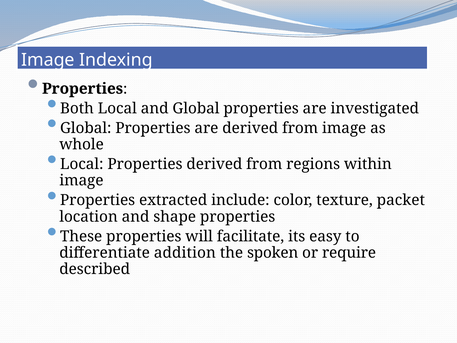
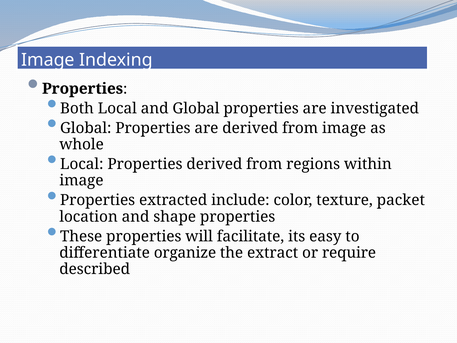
addition: addition -> organize
spoken: spoken -> extract
